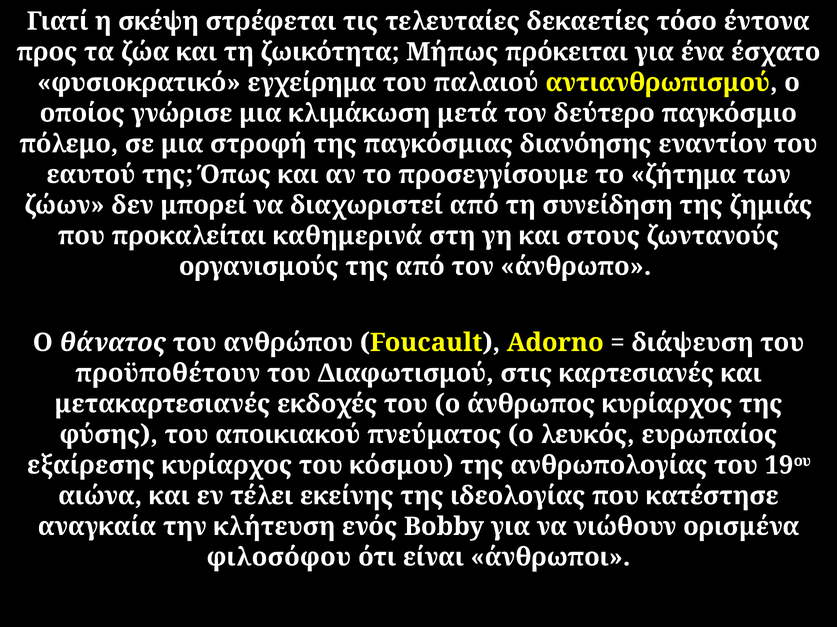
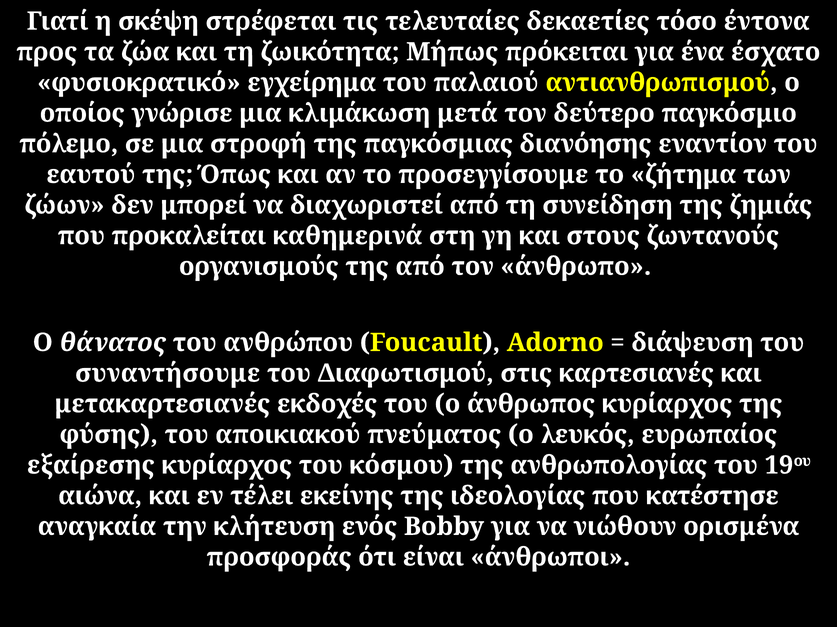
προϋποθέτουν: προϋποθέτουν -> συναντήσουμε
φιλοσόφου: φιλοσόφου -> προσφοράς
